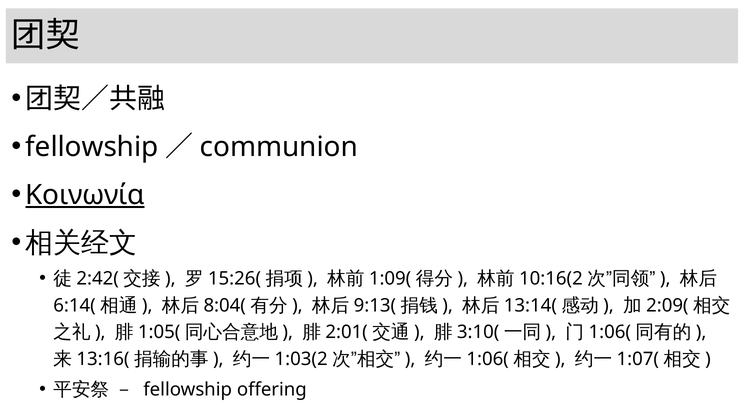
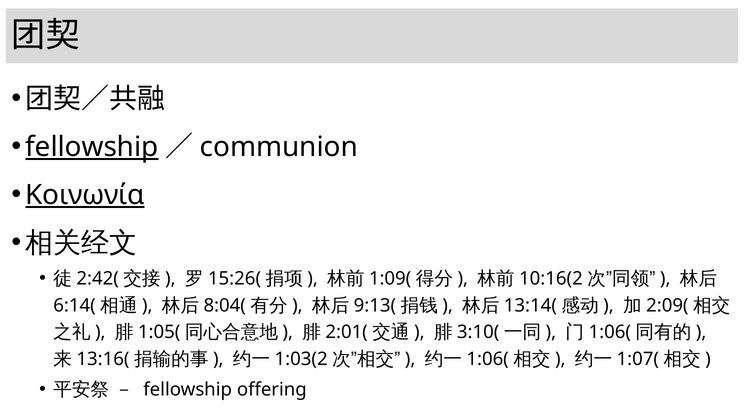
fellowship at (92, 147) underline: none -> present
